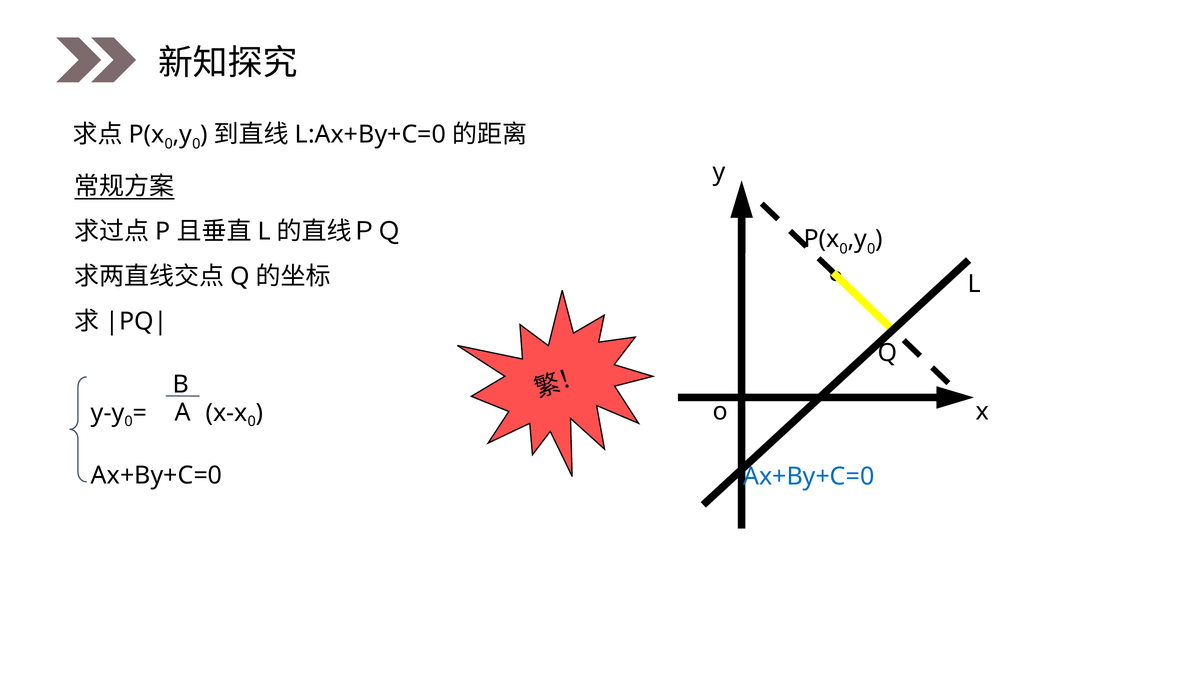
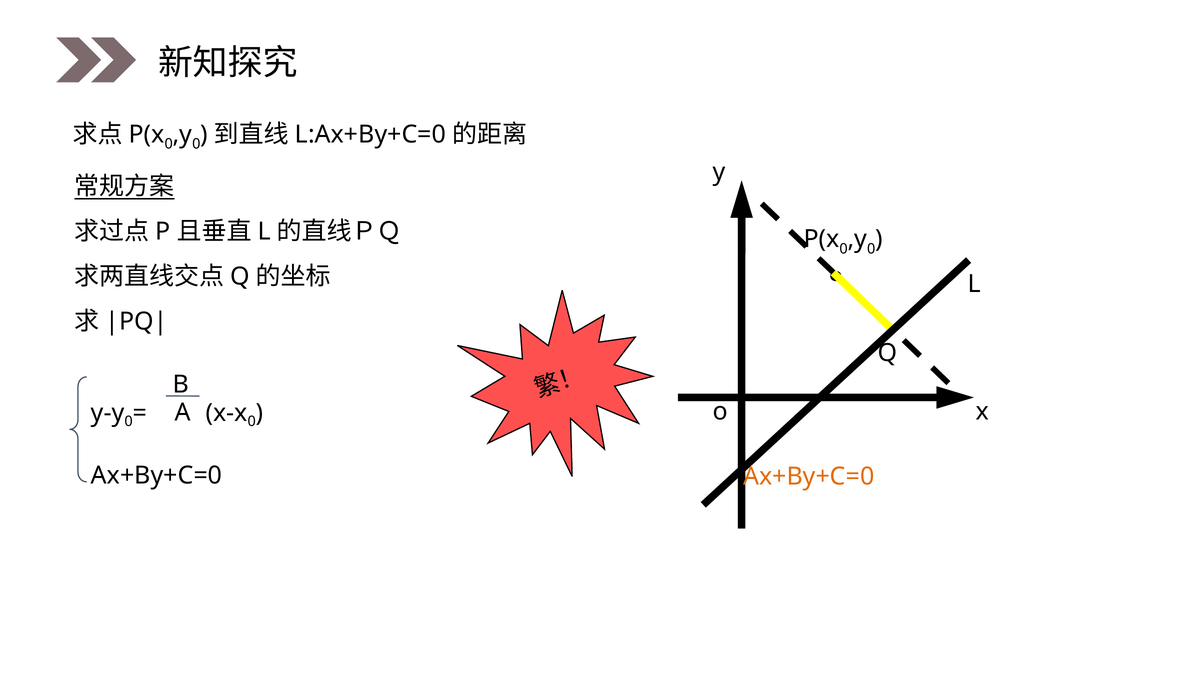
Ax+By+C=0 at (809, 477) colour: blue -> orange
